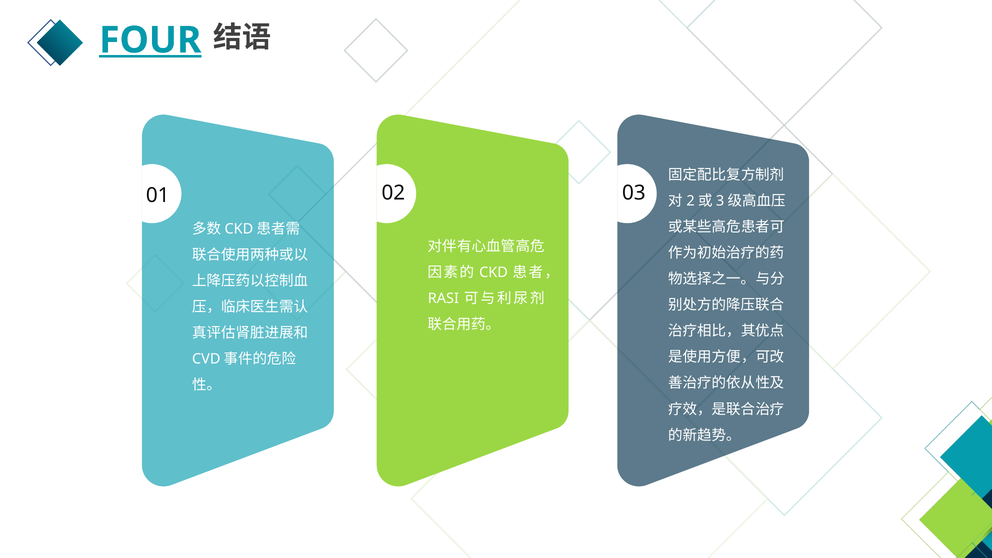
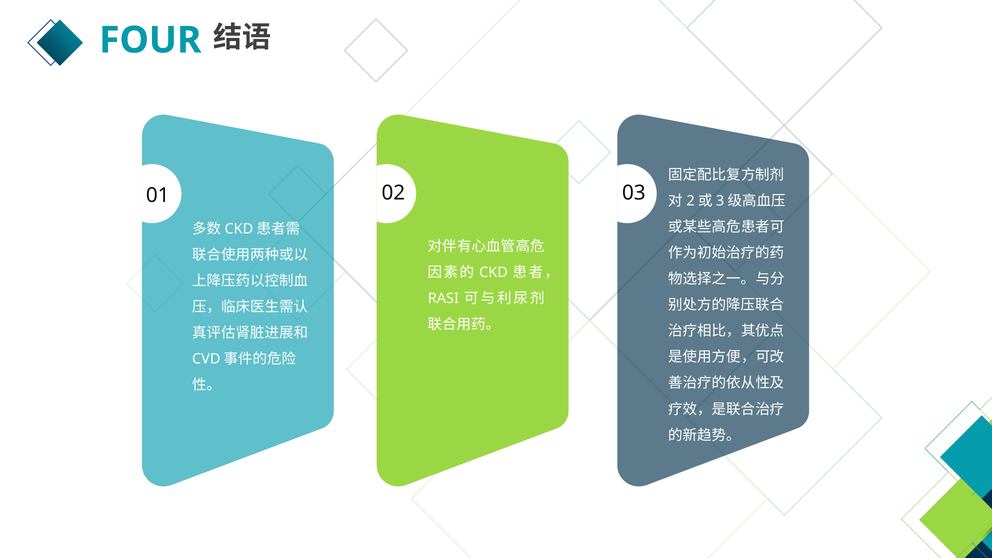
FOUR underline: present -> none
